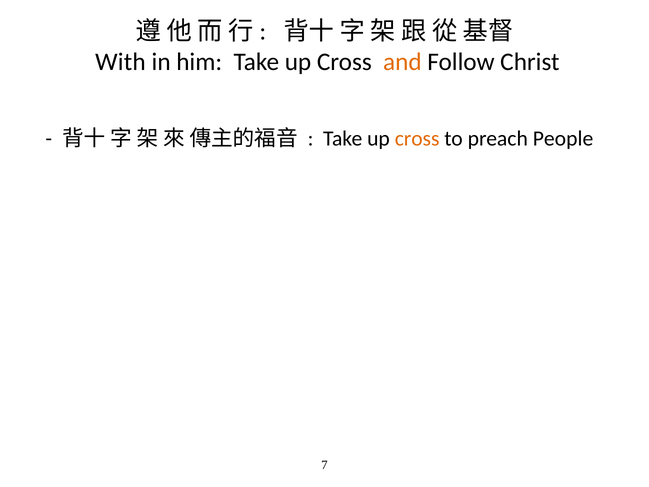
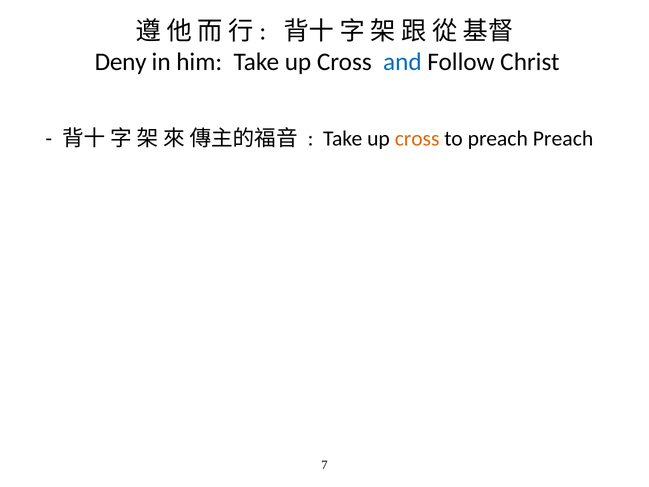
With: With -> Deny
and colour: orange -> blue
preach People: People -> Preach
